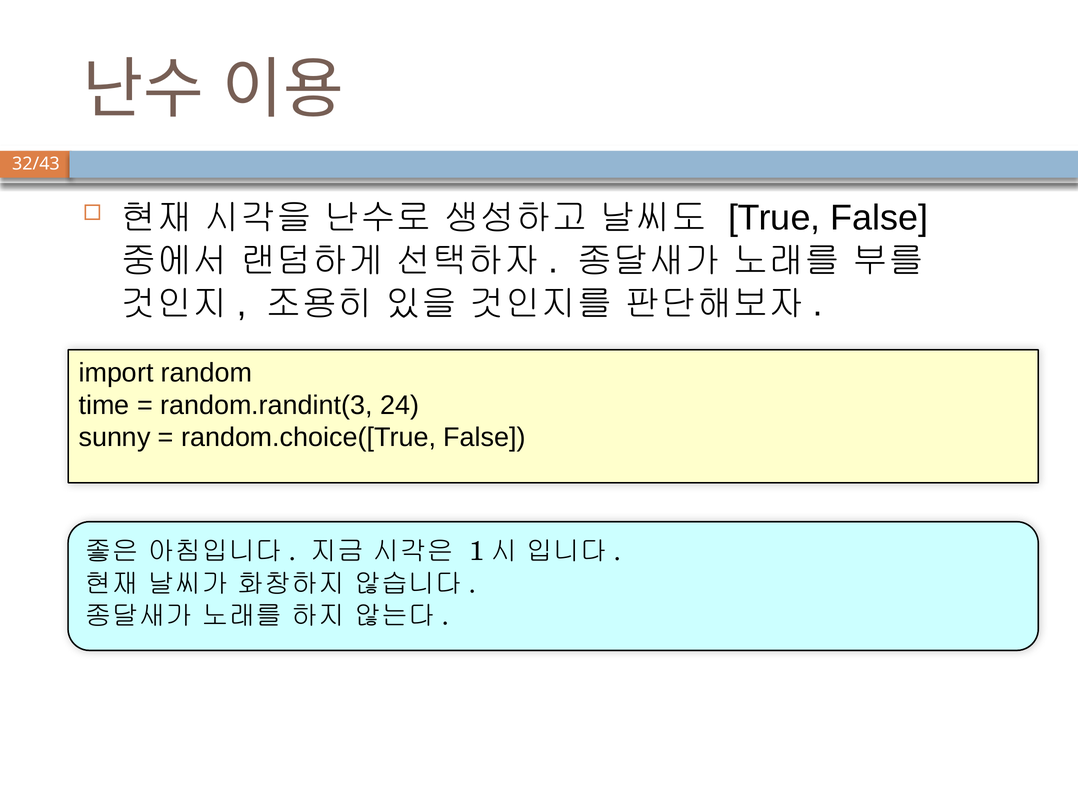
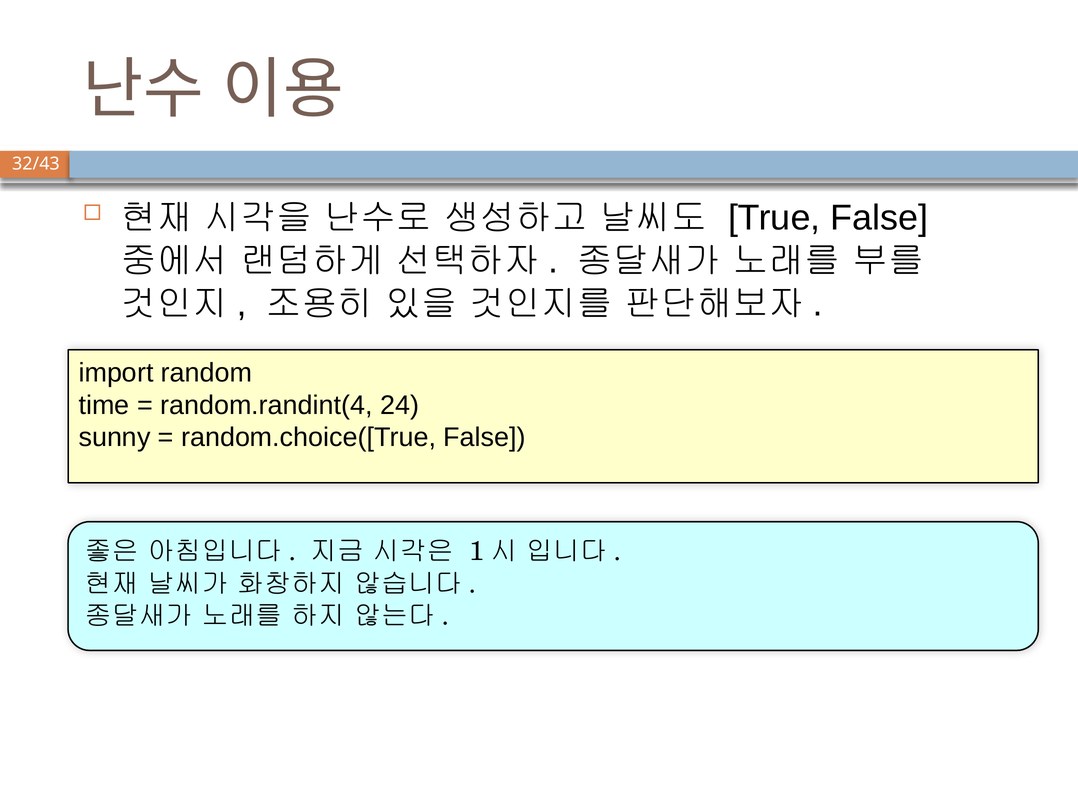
random.randint(3: random.randint(3 -> random.randint(4
